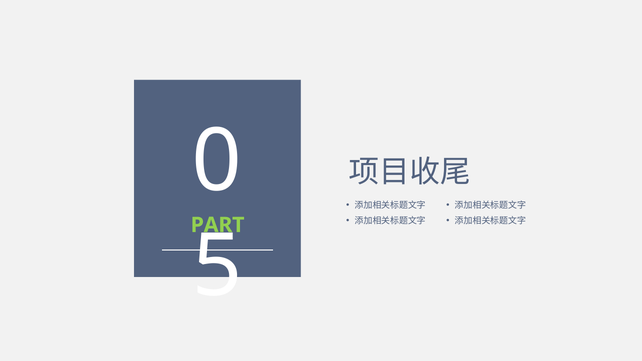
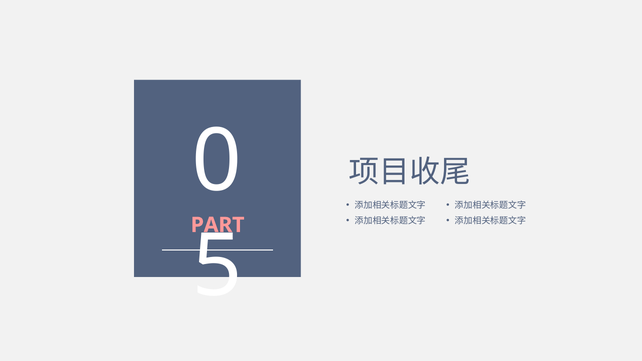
PART colour: light green -> pink
